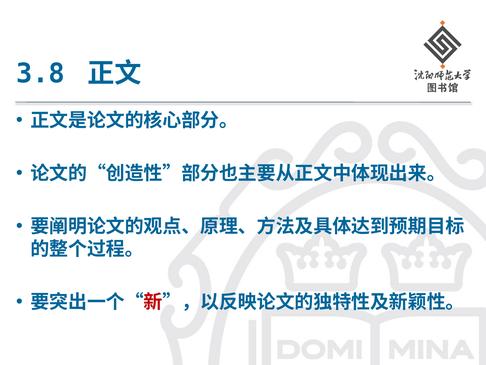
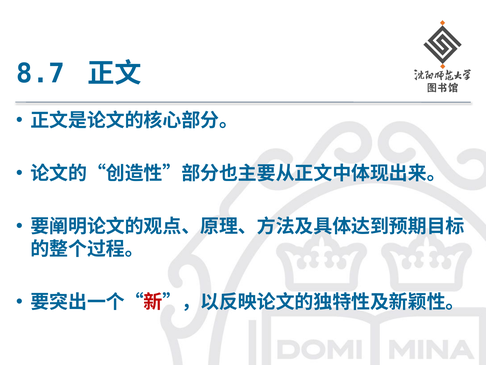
3.8: 3.8 -> 8.7
